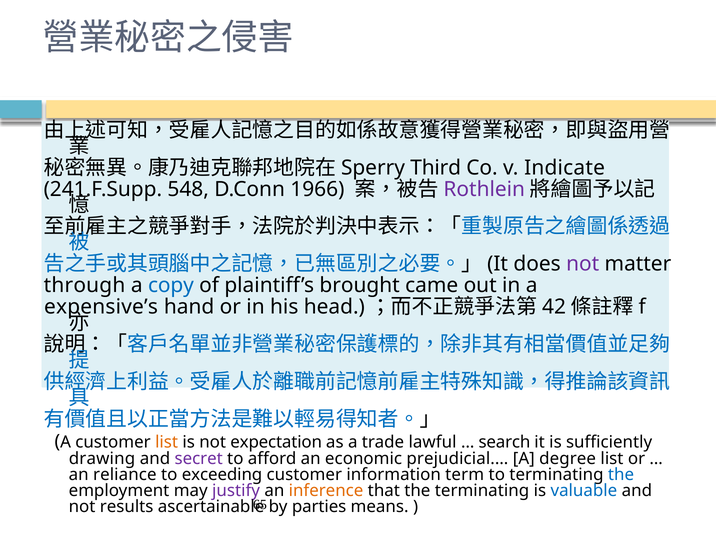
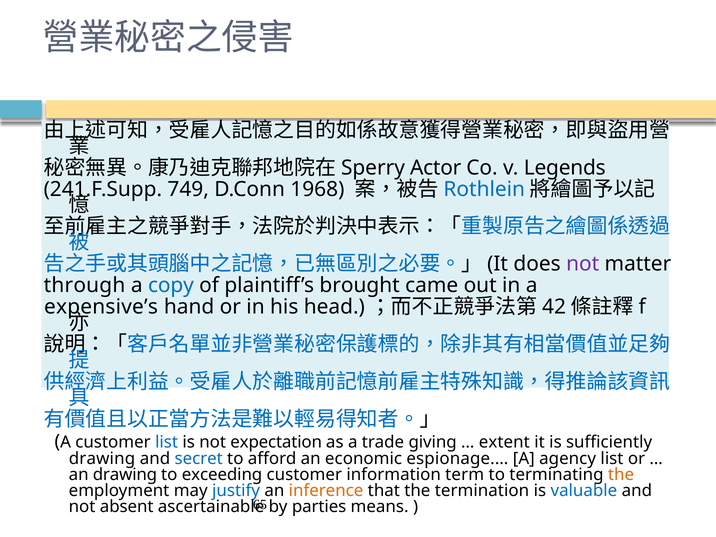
Third: Third -> Actor
Indicate: Indicate -> Legends
548: 548 -> 749
1966: 1966 -> 1968
Rothlein colour: purple -> blue
list at (167, 442) colour: orange -> blue
lawful: lawful -> giving
search: search -> extent
secret colour: purple -> blue
prejudicial.…: prejudicial.… -> espionage.…
degree: degree -> agency
an reliance: reliance -> drawing
the at (621, 475) colour: blue -> orange
justify colour: purple -> blue
the terminating: terminating -> termination
results: results -> absent
